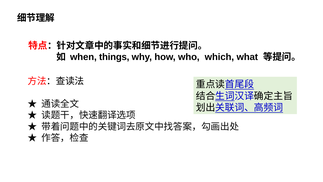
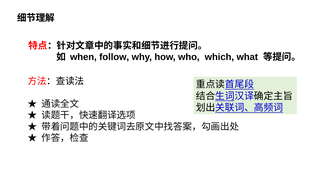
things: things -> follow
